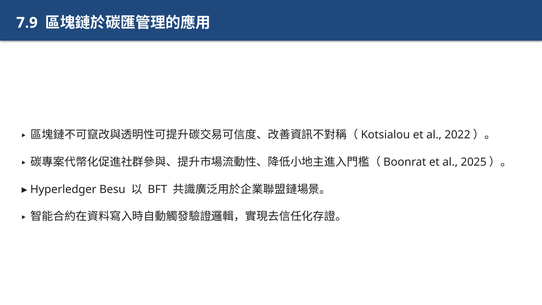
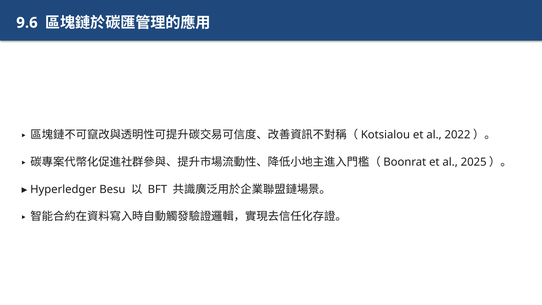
7.9: 7.9 -> 9.6
